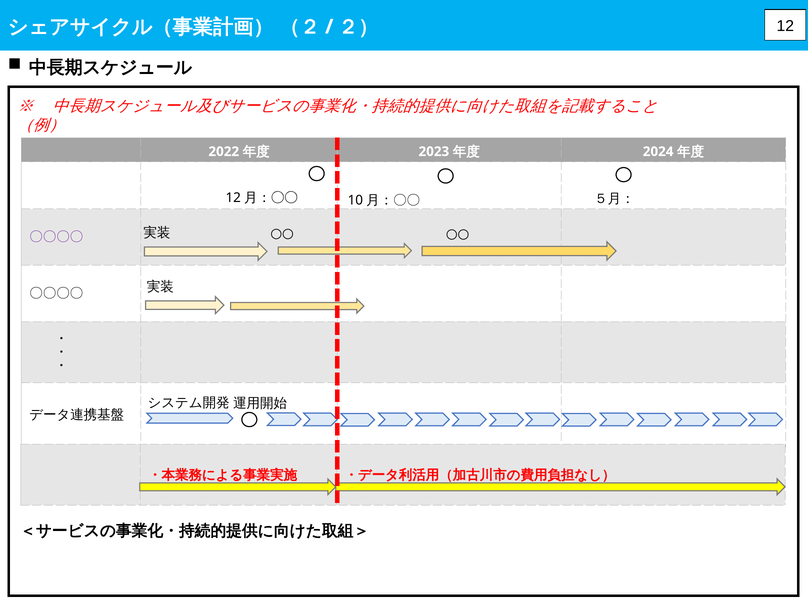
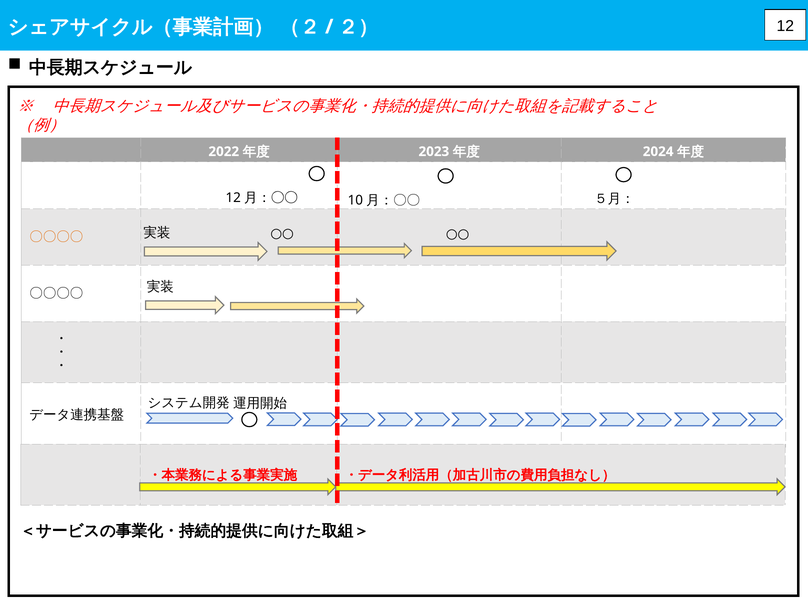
〇〇〇〇 at (56, 237) colour: purple -> orange
